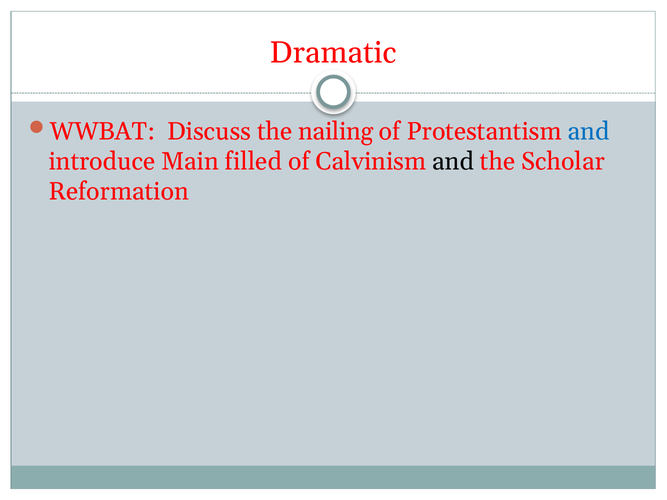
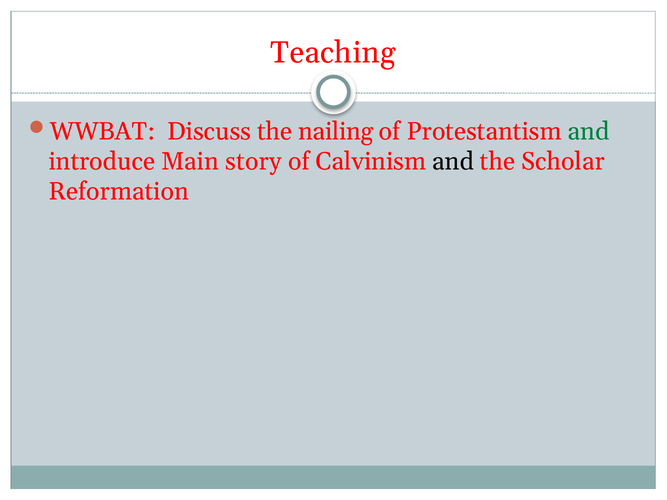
Dramatic: Dramatic -> Teaching
and at (589, 131) colour: blue -> green
filled: filled -> story
